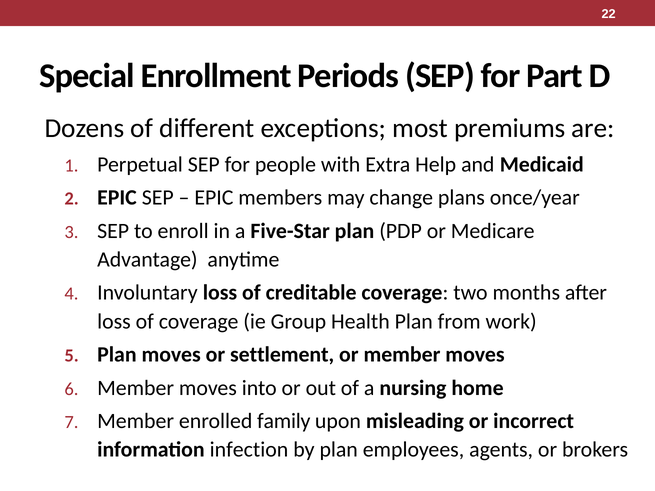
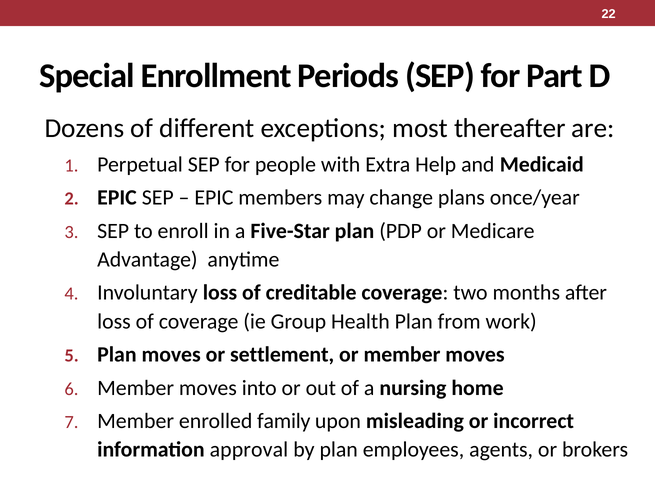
premiums: premiums -> thereafter
infection: infection -> approval
